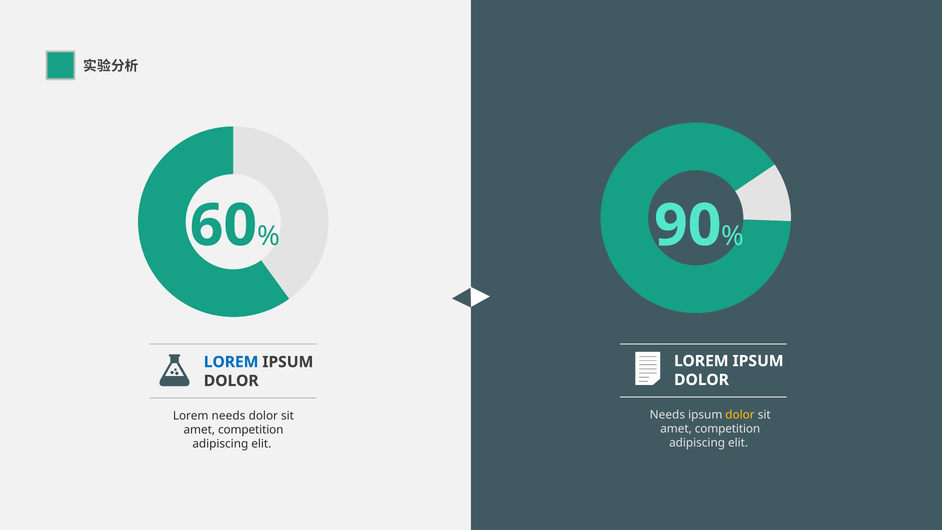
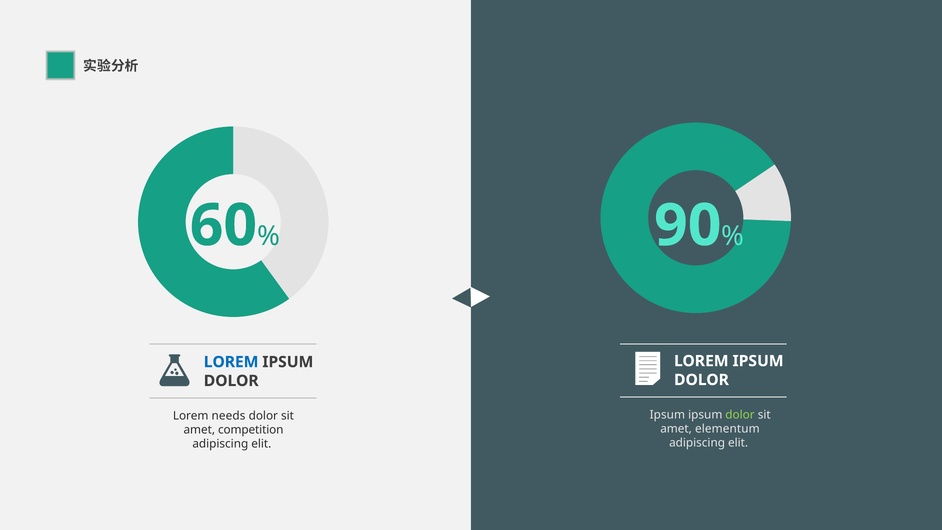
Needs at (667, 415): Needs -> Ipsum
dolor at (740, 415) colour: yellow -> light green
competition at (727, 429): competition -> elementum
